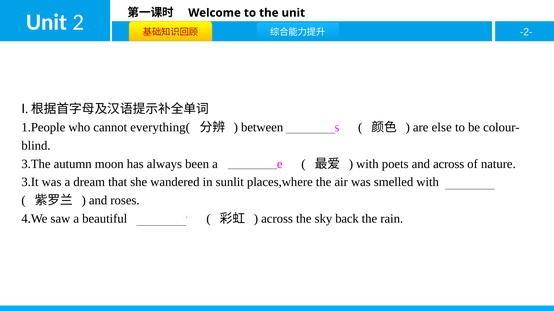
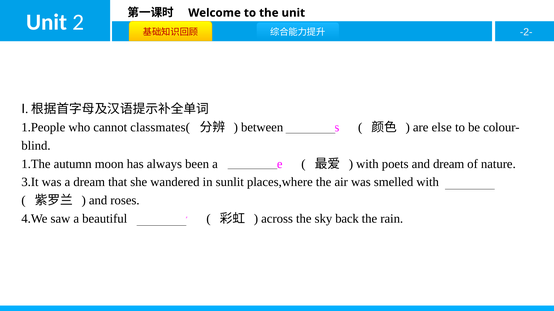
everything(: everything( -> classmates(
3.The: 3.The -> 1.The
and across: across -> dream
